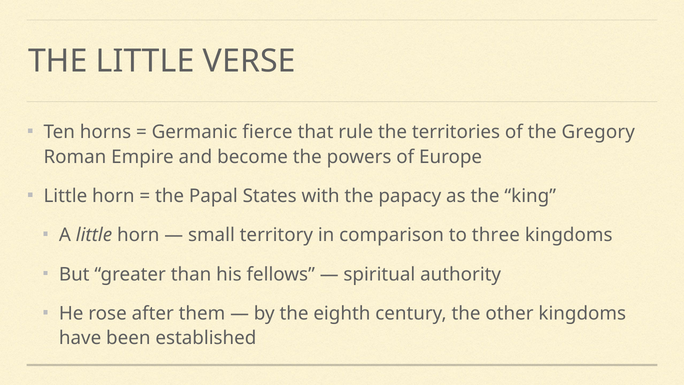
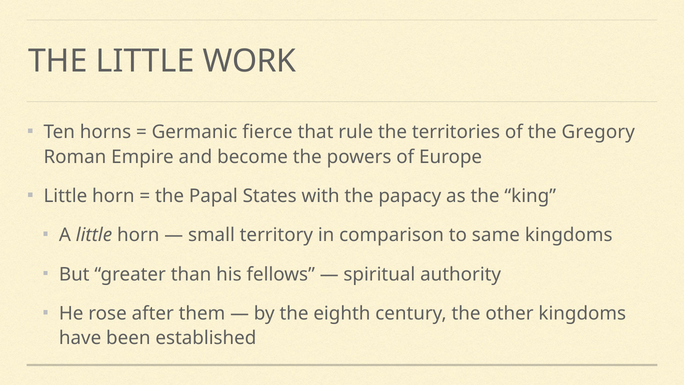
VERSE: VERSE -> WORK
three: three -> same
